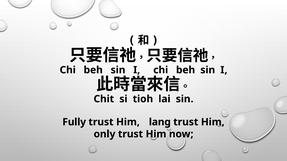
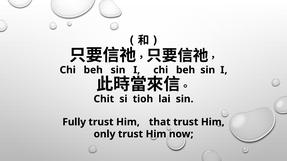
lang: lang -> that
